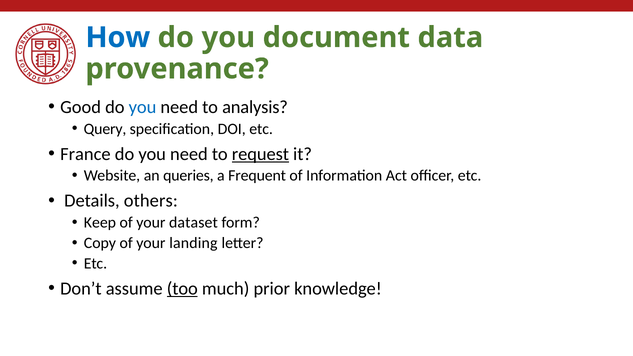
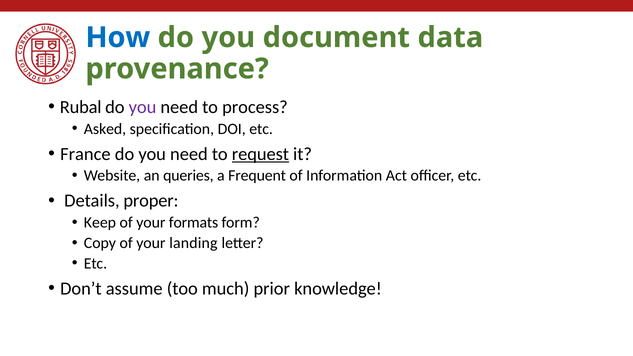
Good: Good -> Rubal
you at (143, 107) colour: blue -> purple
analysis: analysis -> process
Query: Query -> Asked
others: others -> proper
dataset: dataset -> formats
too underline: present -> none
